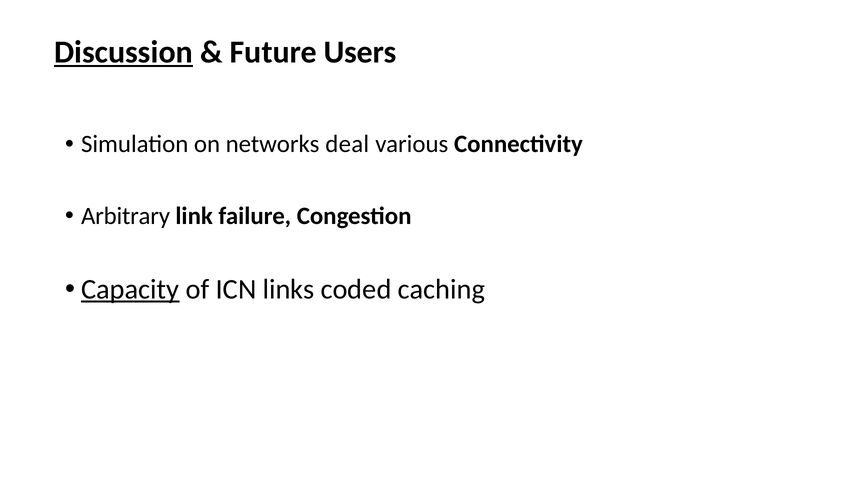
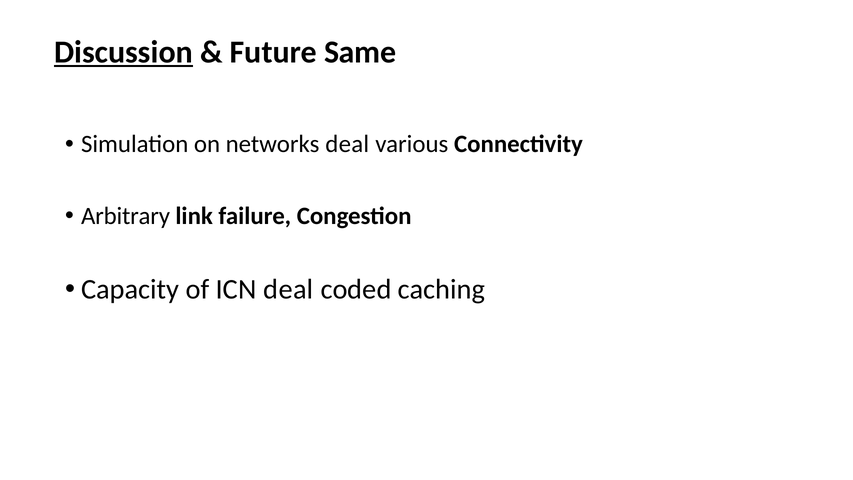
Users: Users -> Same
Capacity underline: present -> none
ICN links: links -> deal
